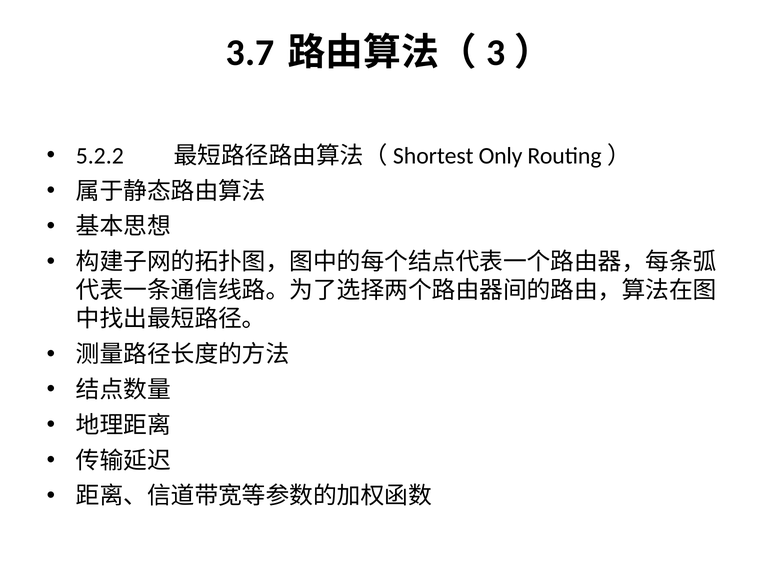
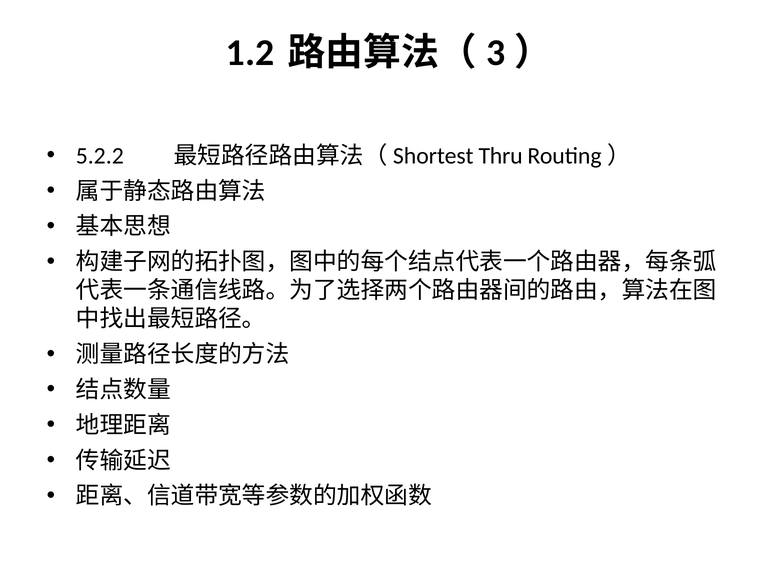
3.7: 3.7 -> 1.2
Only: Only -> Thru
